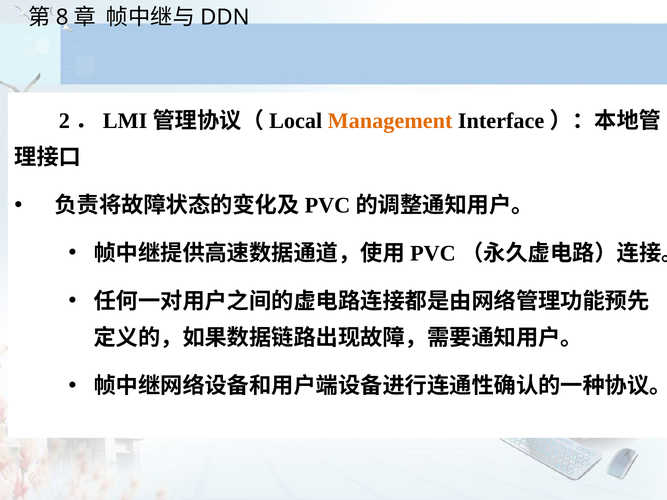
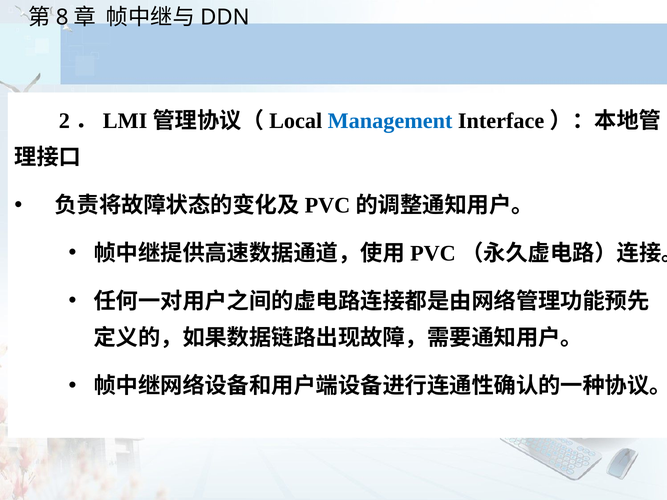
Management colour: orange -> blue
